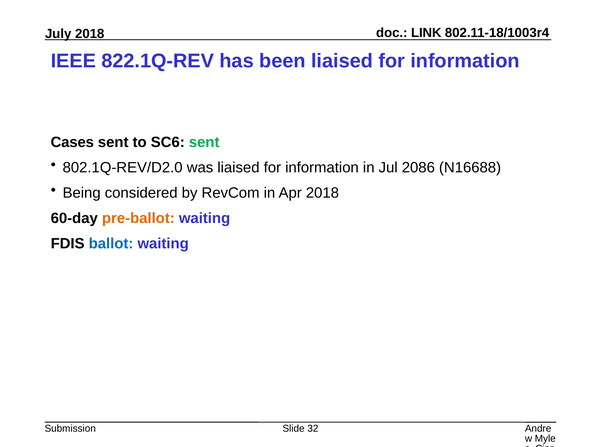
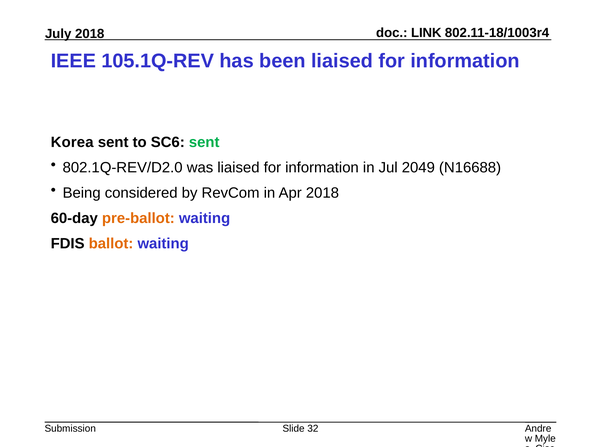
822.1Q-REV: 822.1Q-REV -> 105.1Q-REV
Cases: Cases -> Korea
2086: 2086 -> 2049
ballot colour: blue -> orange
